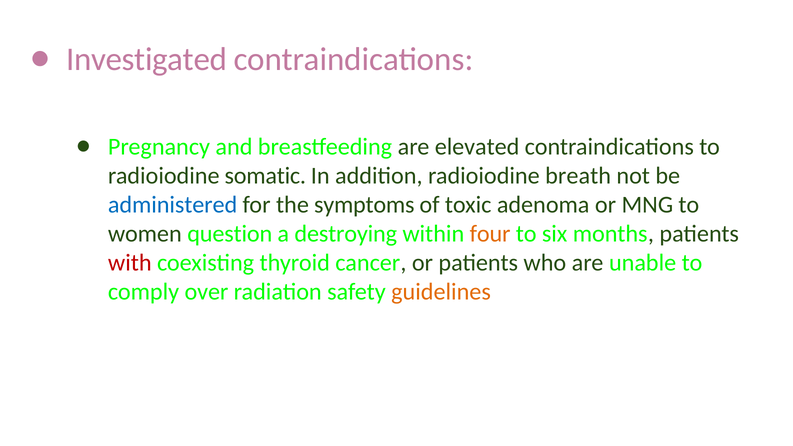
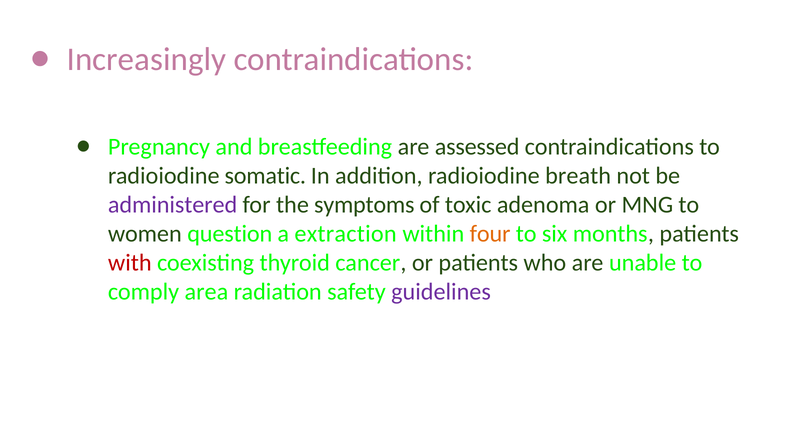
Investigated: Investigated -> Increasingly
elevated: elevated -> assessed
administered colour: blue -> purple
destroying: destroying -> extraction
over: over -> area
guidelines colour: orange -> purple
